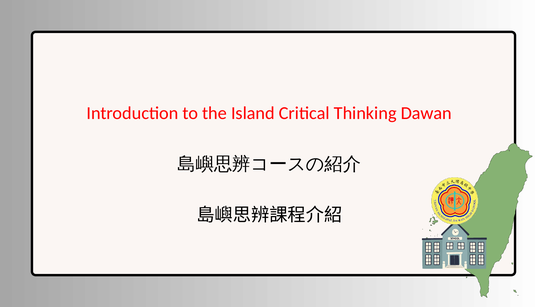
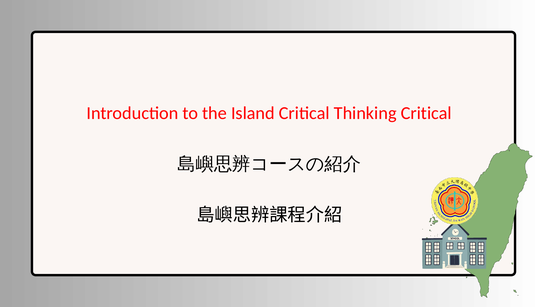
Thinking Dawan: Dawan -> Critical
